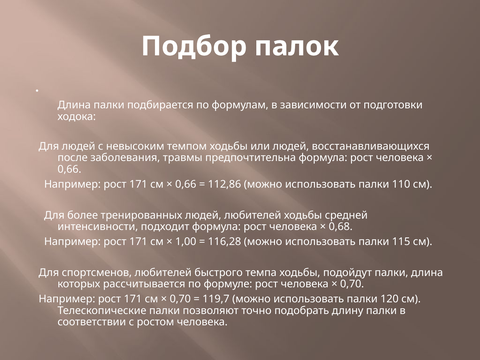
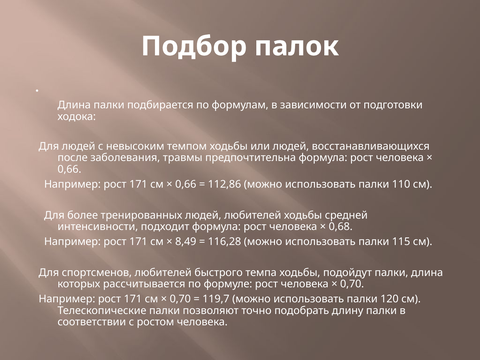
1,00: 1,00 -> 8,49
